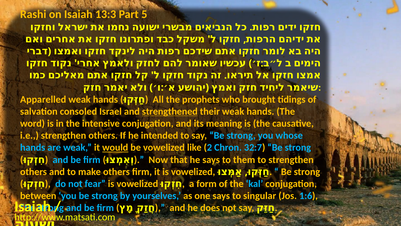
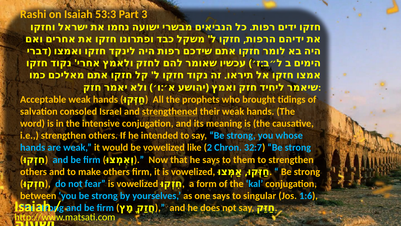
13:3: 13:3 -> 53:3
5: 5 -> 3
Apparelled: Apparelled -> Acceptable
would underline: present -> none
